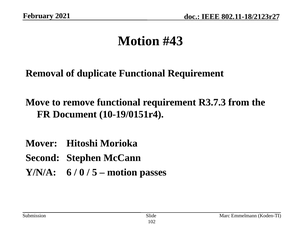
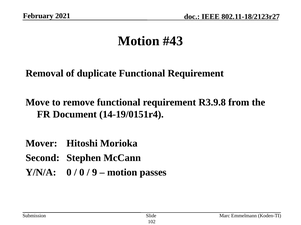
R3.7.3: R3.7.3 -> R3.9.8
10-19/0151r4: 10-19/0151r4 -> 14-19/0151r4
Y/N/A 6: 6 -> 0
5: 5 -> 9
